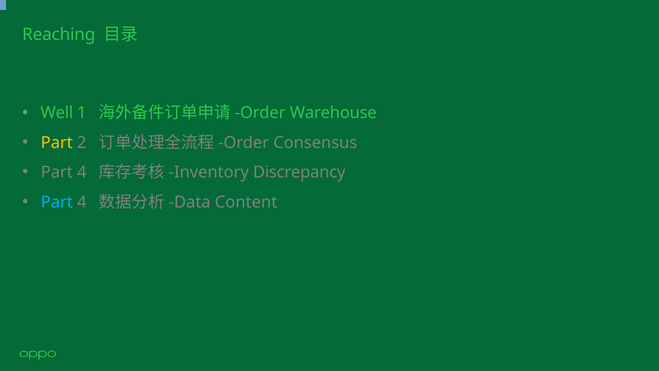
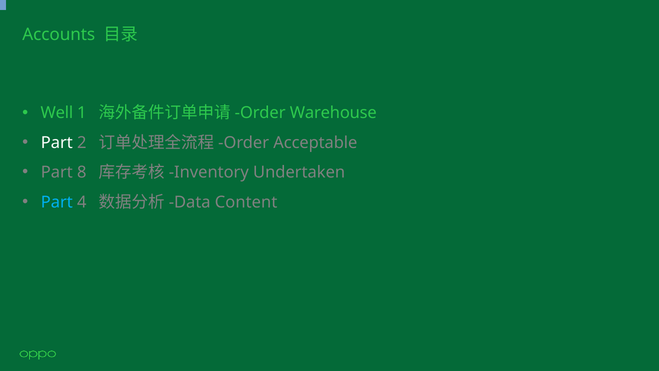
Reaching: Reaching -> Accounts
Part at (57, 143) colour: yellow -> white
Consensus: Consensus -> Acceptable
4 at (82, 172): 4 -> 8
Discrepancy: Discrepancy -> Undertaken
